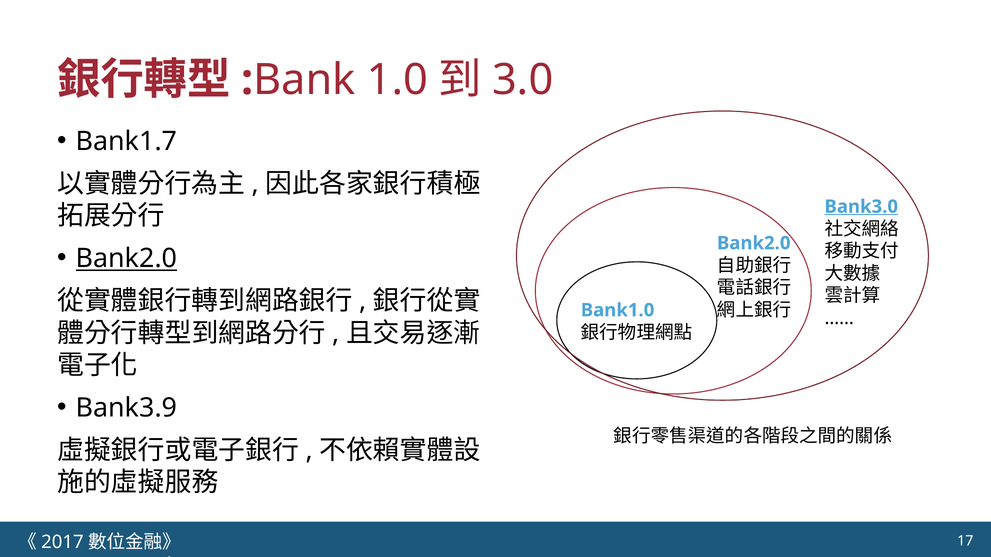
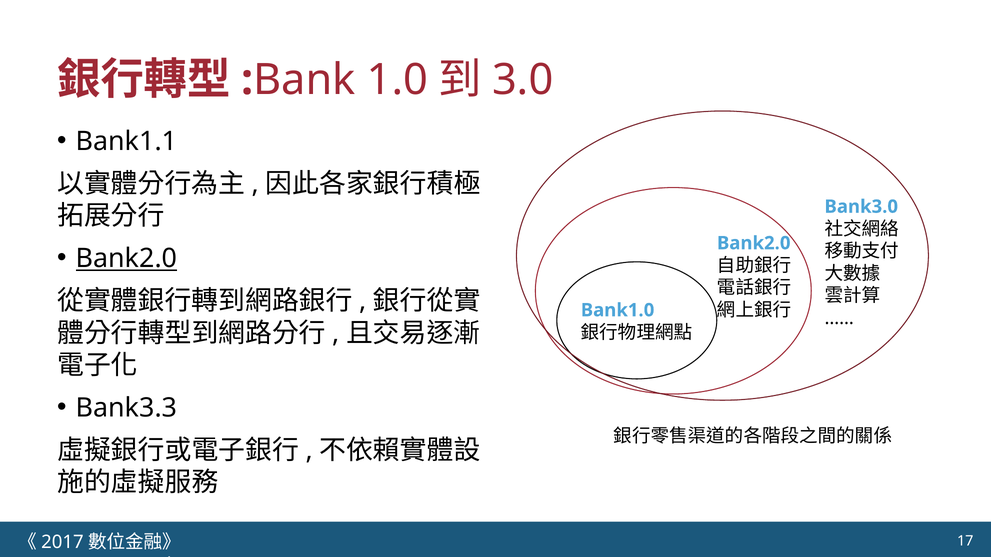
Bank1.7: Bank1.7 -> Bank1.1
Bank3.0 underline: present -> none
Bank3.9: Bank3.9 -> Bank3.3
